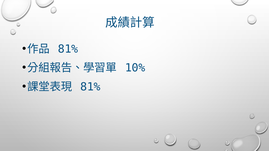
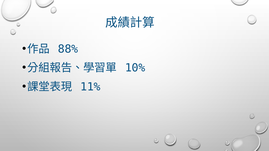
81% at (68, 49): 81% -> 88%
81% at (90, 87): 81% -> 11%
